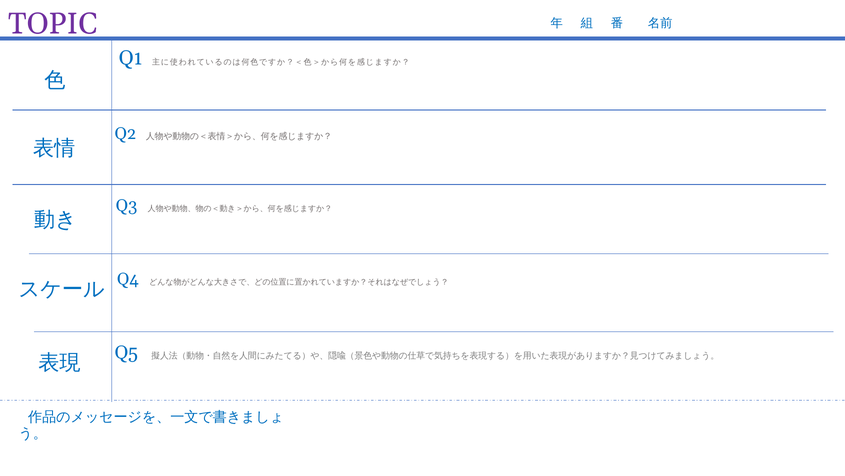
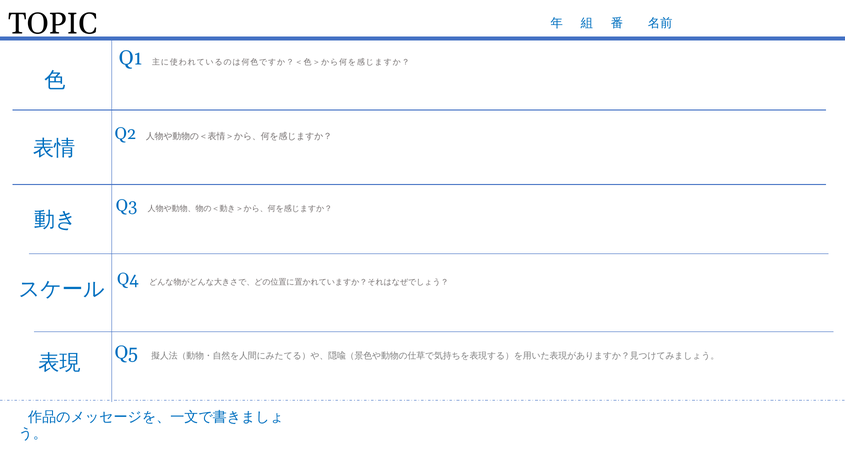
TOPIC colour: purple -> black
